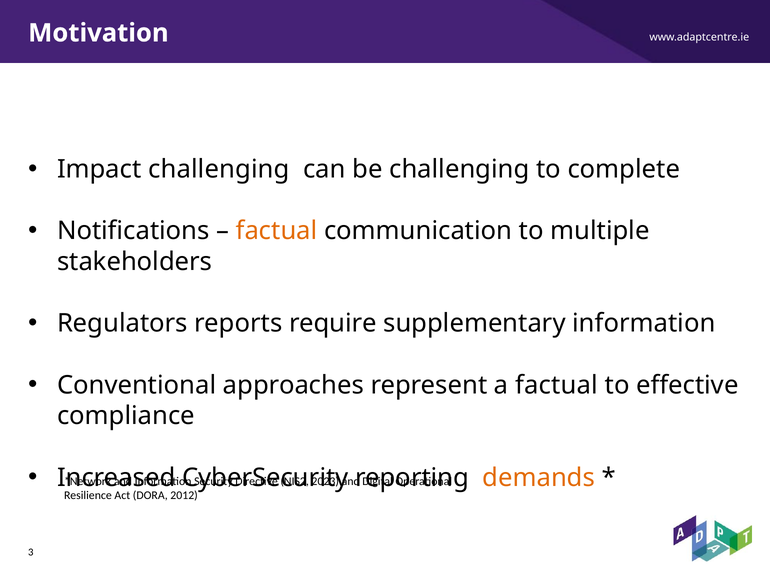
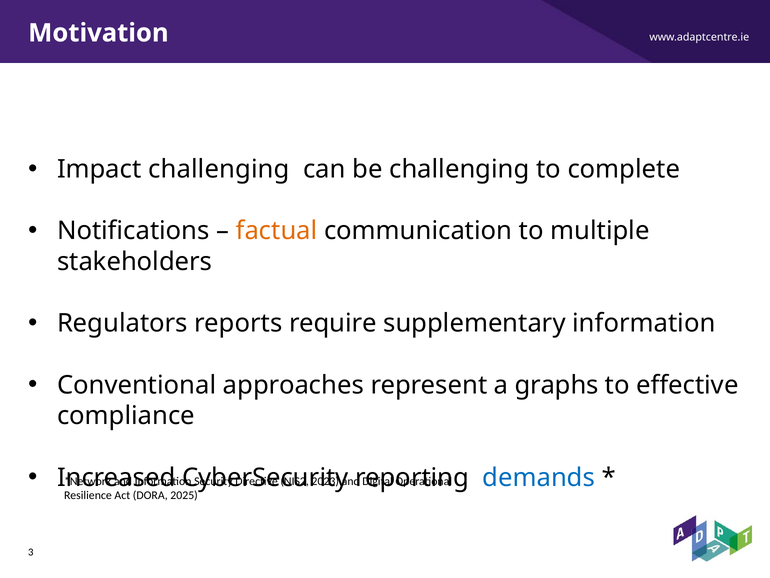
a factual: factual -> graphs
demands colour: orange -> blue
2012: 2012 -> 2025
